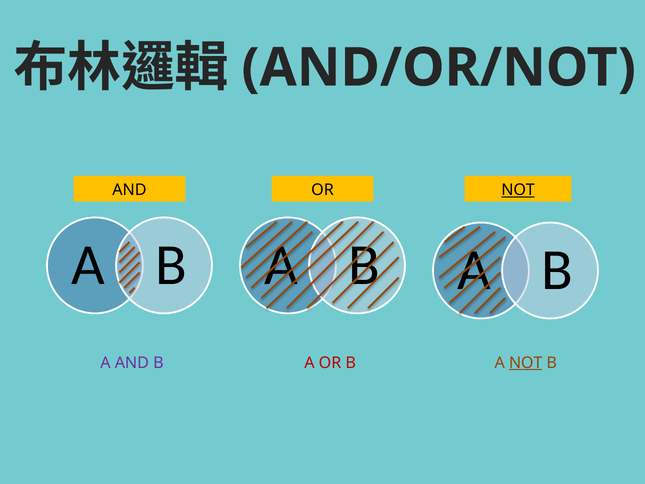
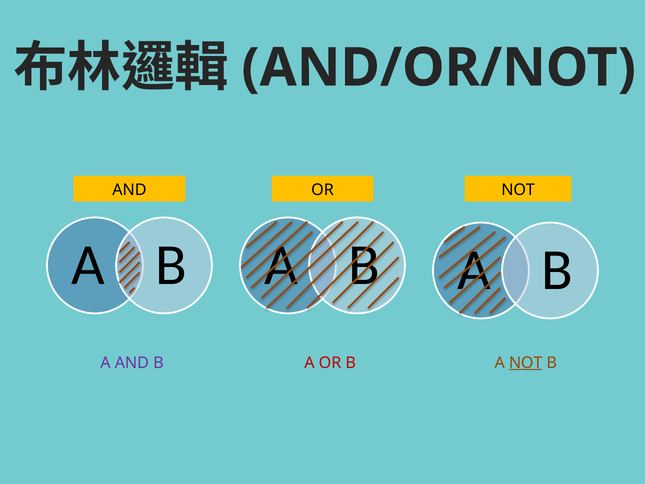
NOT at (518, 190) underline: present -> none
